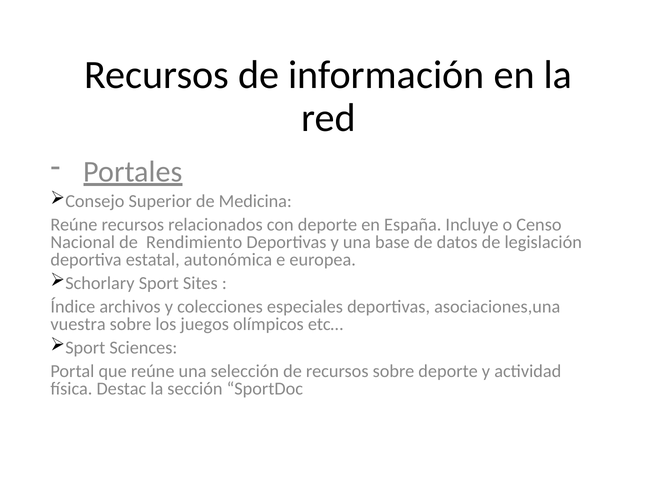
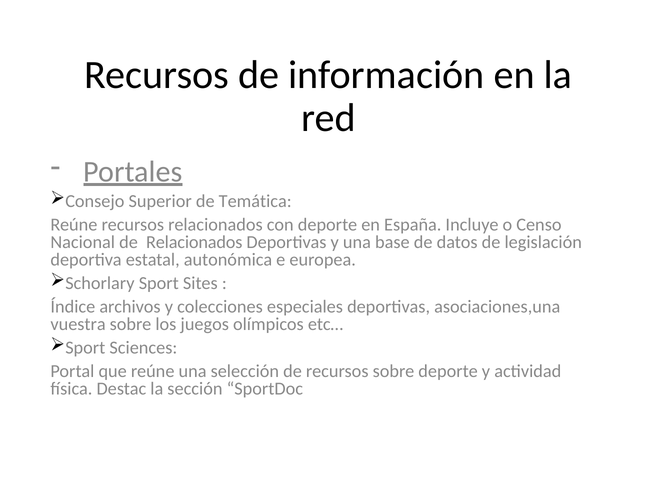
Medicina: Medicina -> Temática
de Rendimiento: Rendimiento -> Relacionados
